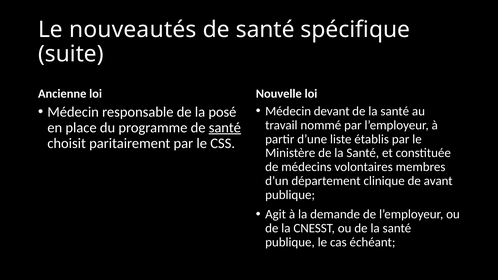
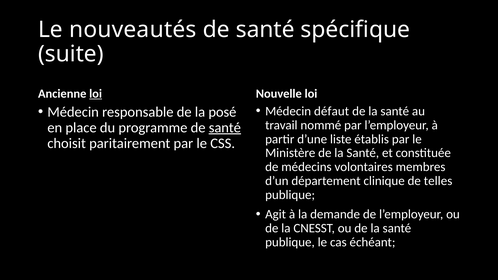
loi at (96, 94) underline: none -> present
devant: devant -> défaut
avant: avant -> telles
